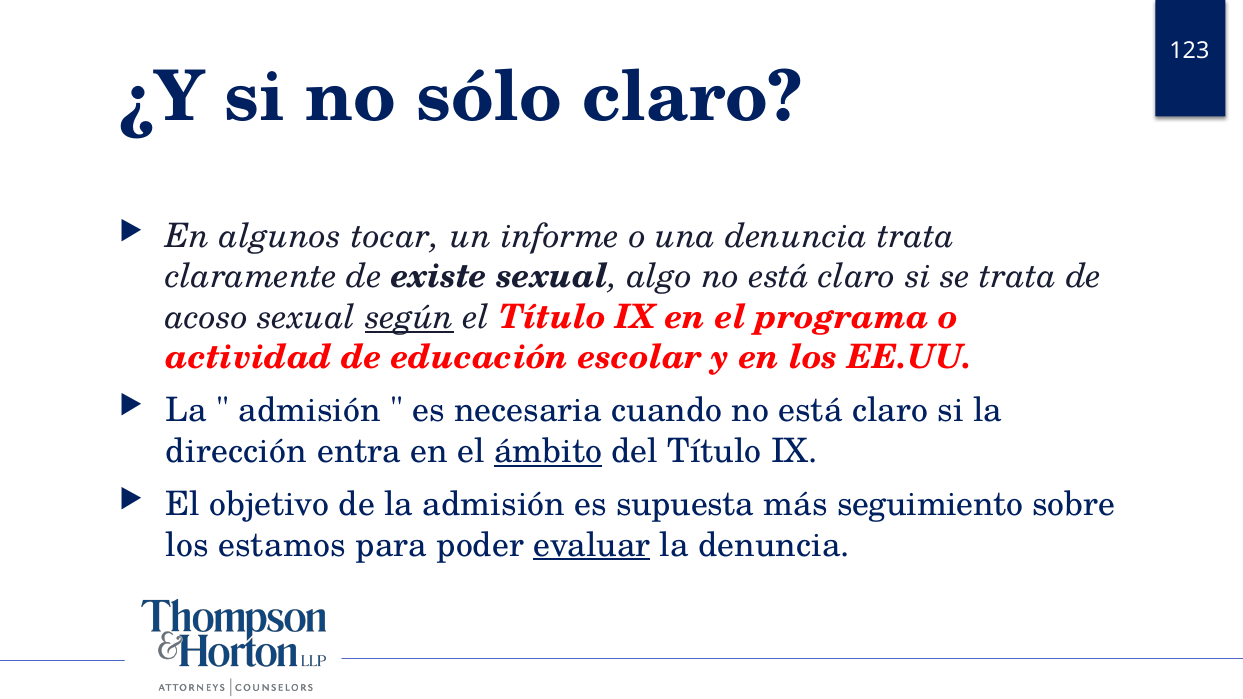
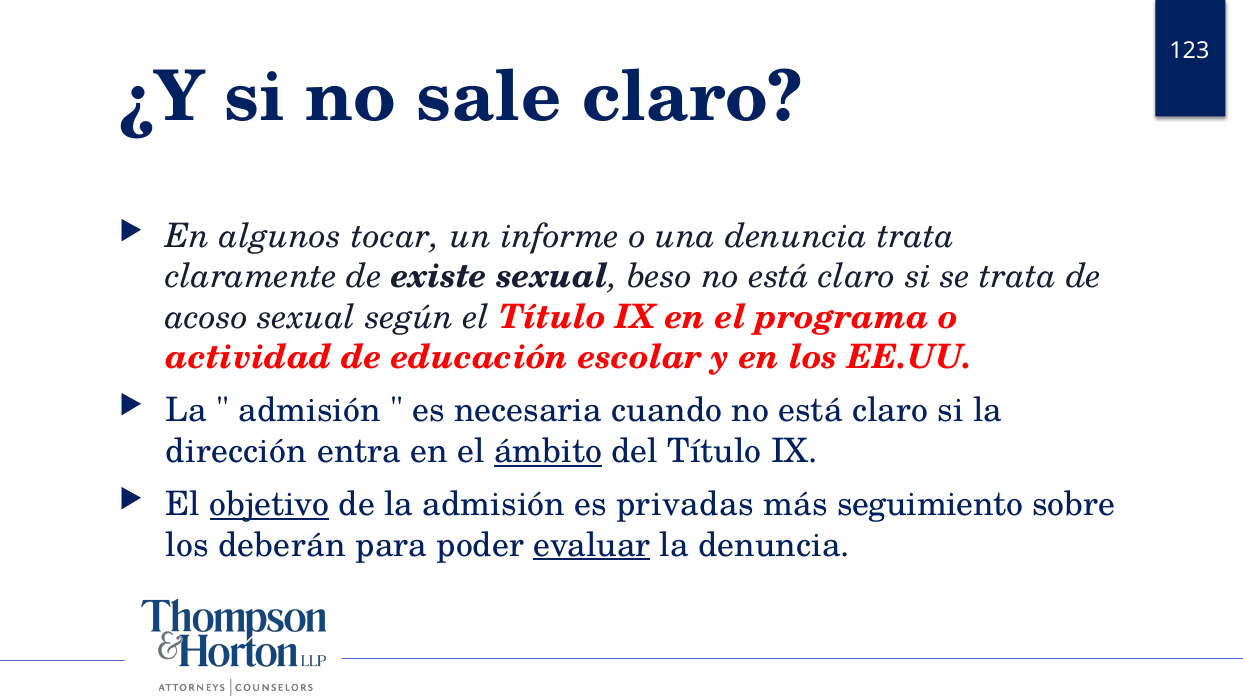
sólo: sólo -> sale
algo: algo -> beso
según underline: present -> none
objetivo underline: none -> present
supuesta: supuesta -> privadas
estamos: estamos -> deberán
